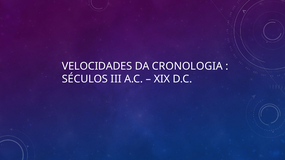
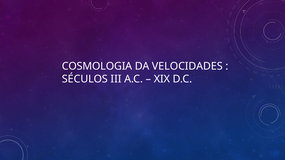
VELOCIDADES: VELOCIDADES -> COSMOLOGIA
CRONOLOGIA: CRONOLOGIA -> VELOCIDADES
